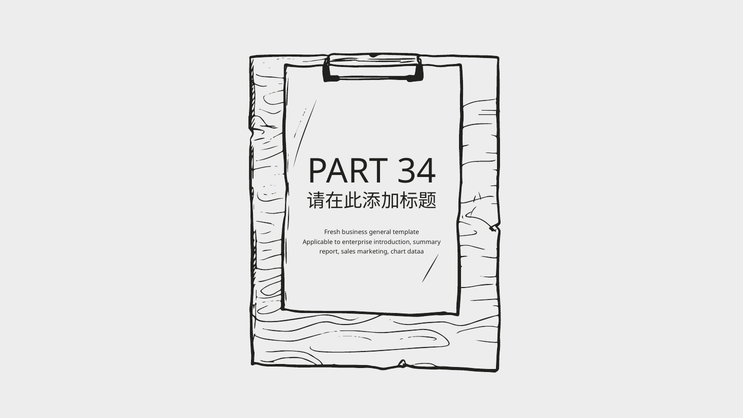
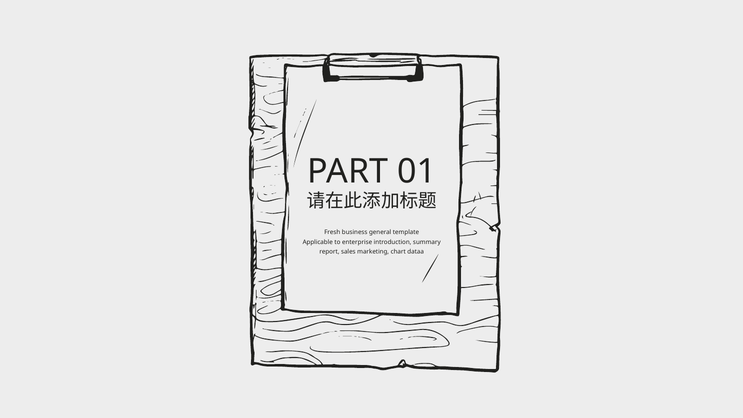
34: 34 -> 01
